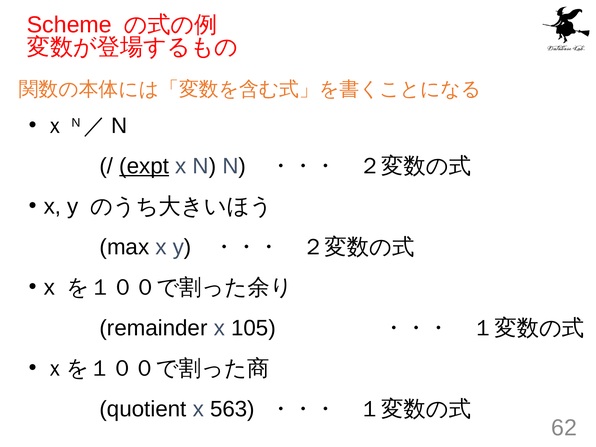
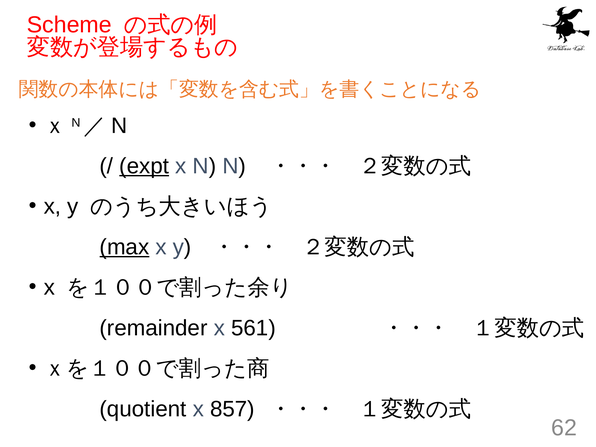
max underline: none -> present
105: 105 -> 561
563: 563 -> 857
